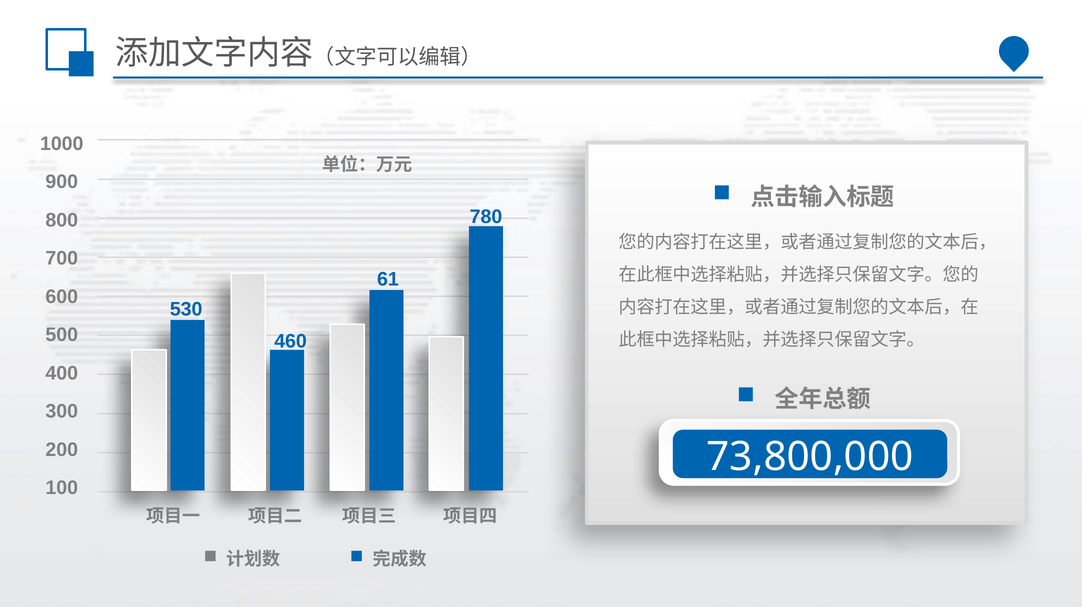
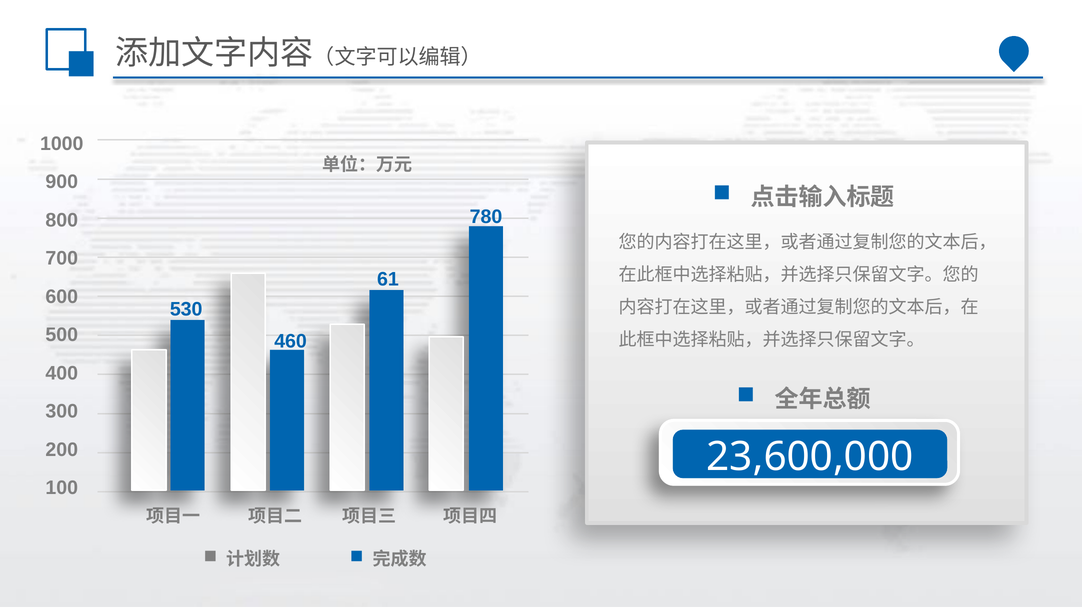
73,800,000: 73,800,000 -> 23,600,000
